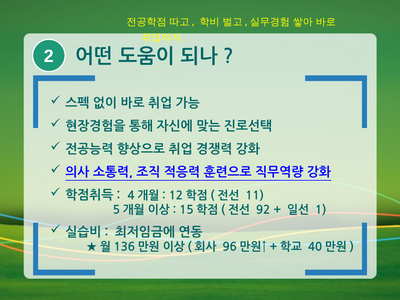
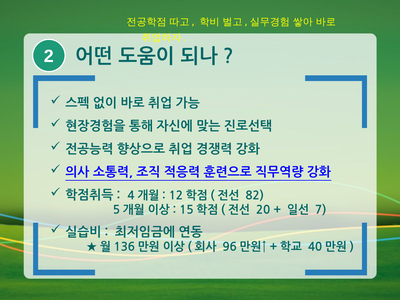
11: 11 -> 82
92: 92 -> 20
1: 1 -> 7
